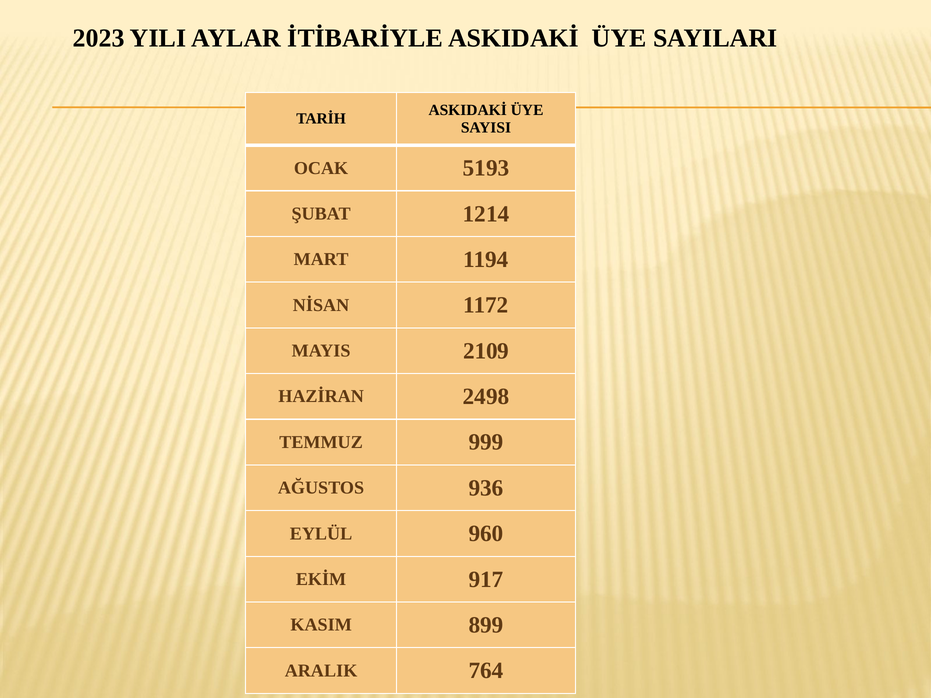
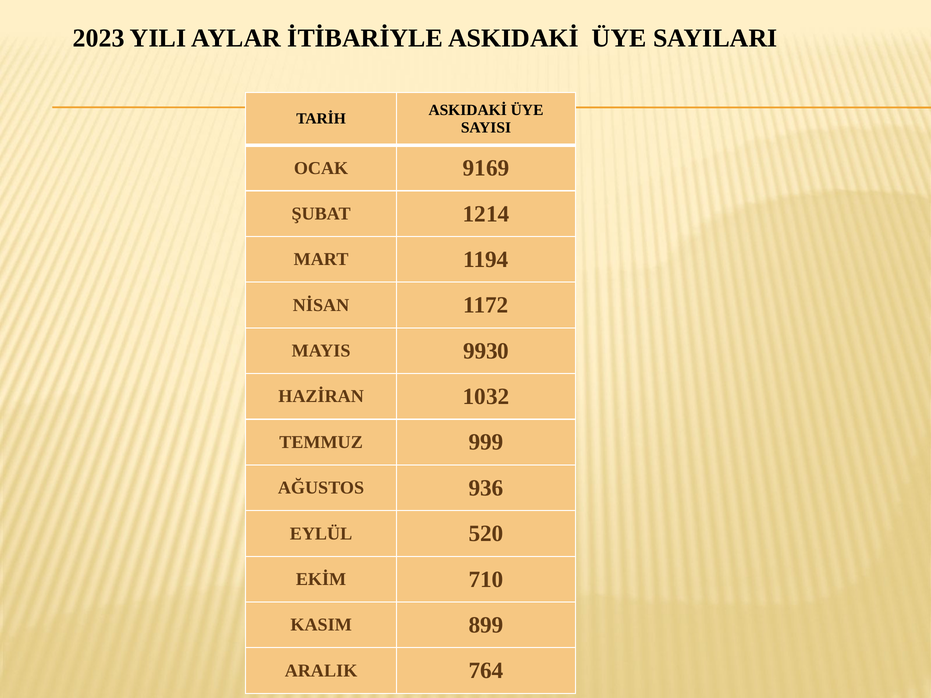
5193: 5193 -> 9169
2109: 2109 -> 9930
2498: 2498 -> 1032
960: 960 -> 520
917: 917 -> 710
